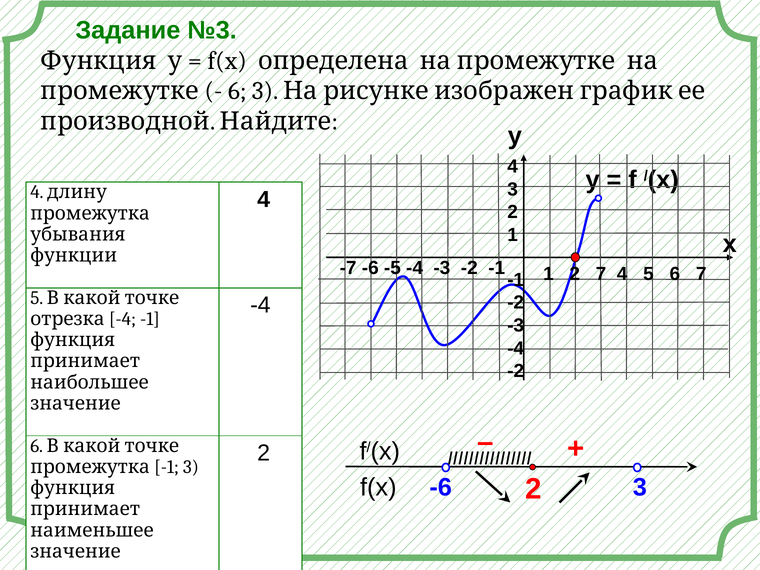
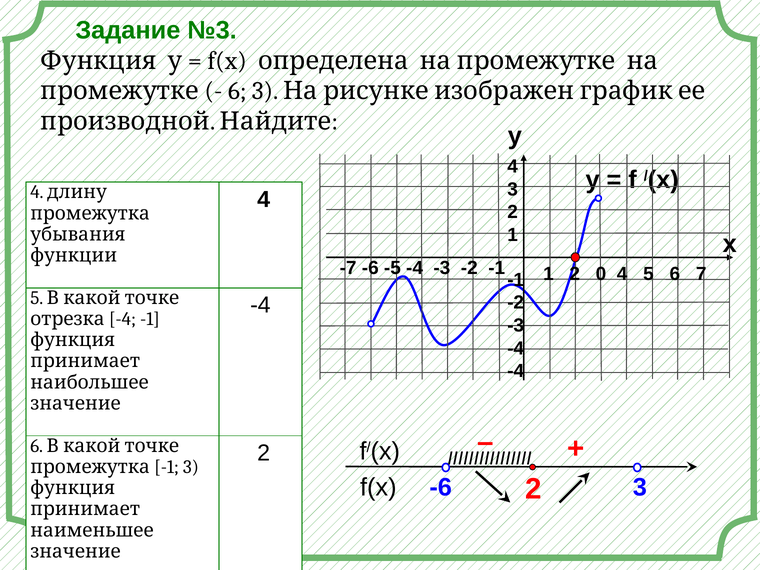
2 7: 7 -> 0
-2 at (516, 371): -2 -> -4
